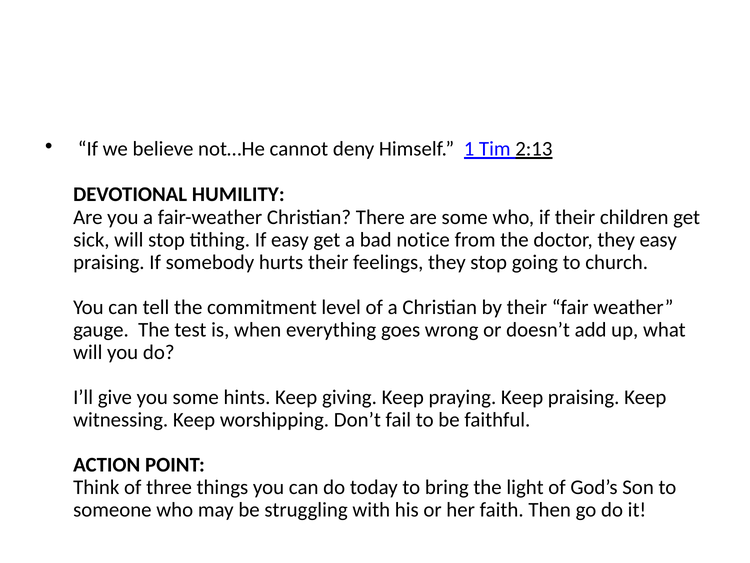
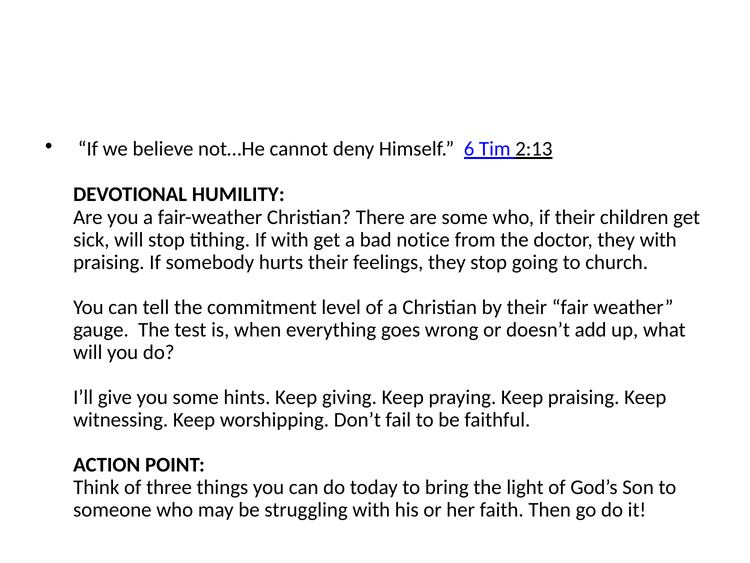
1: 1 -> 6
If easy: easy -> with
they easy: easy -> with
